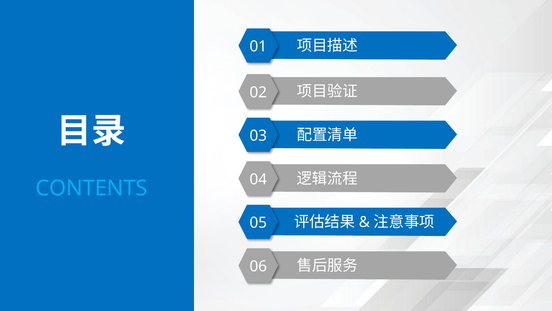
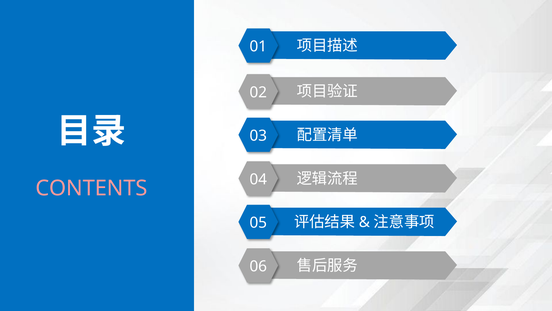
CONTENTS colour: light blue -> pink
